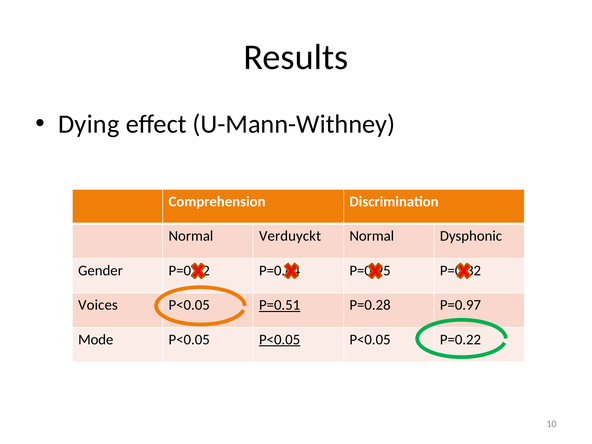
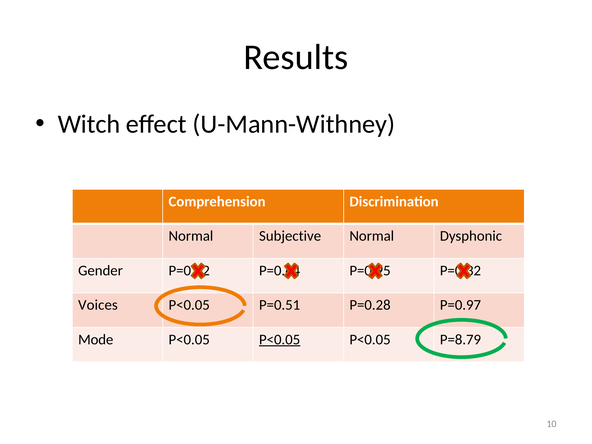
Dying: Dying -> Witch
Verduyckt: Verduyckt -> Subjective
P=0.51 underline: present -> none
P=0.22: P=0.22 -> P=8.79
